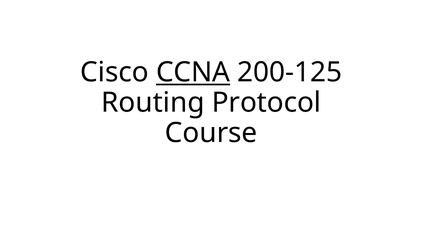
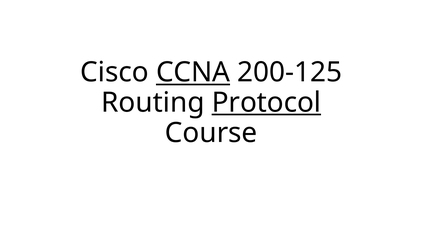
Protocol underline: none -> present
